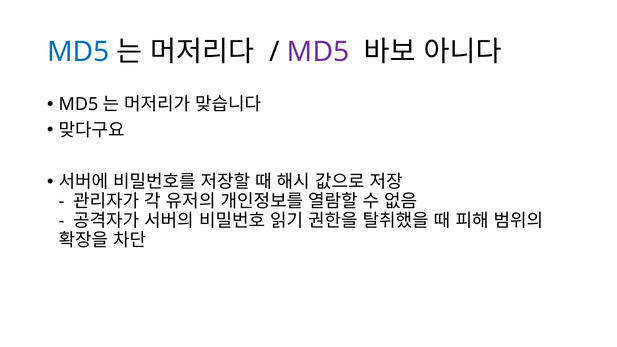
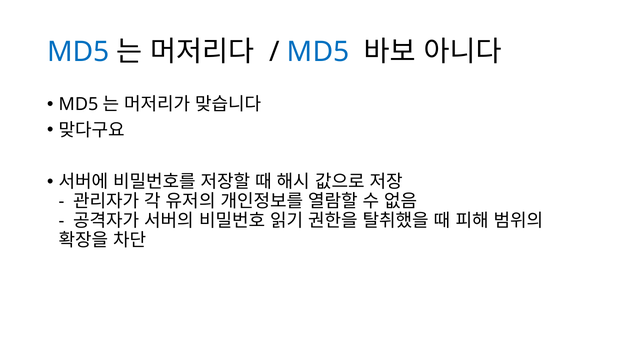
MD5 at (318, 52) colour: purple -> blue
